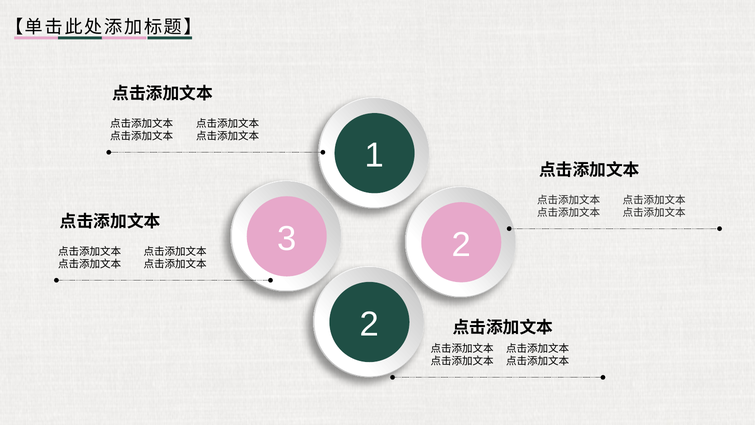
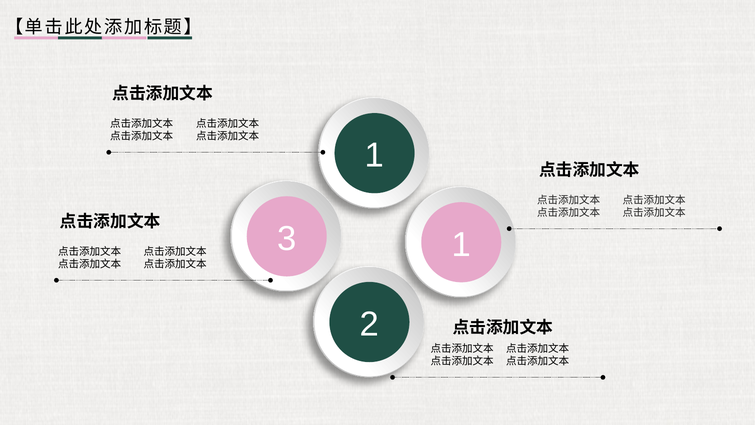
3 2: 2 -> 1
